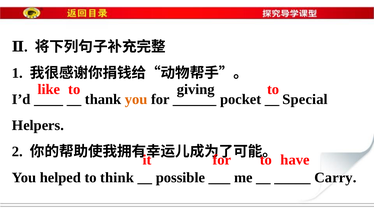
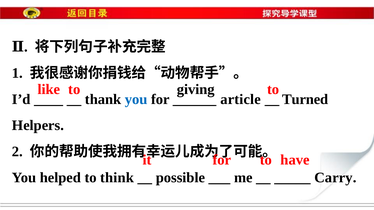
you at (136, 99) colour: orange -> blue
pocket: pocket -> article
Special: Special -> Turned
